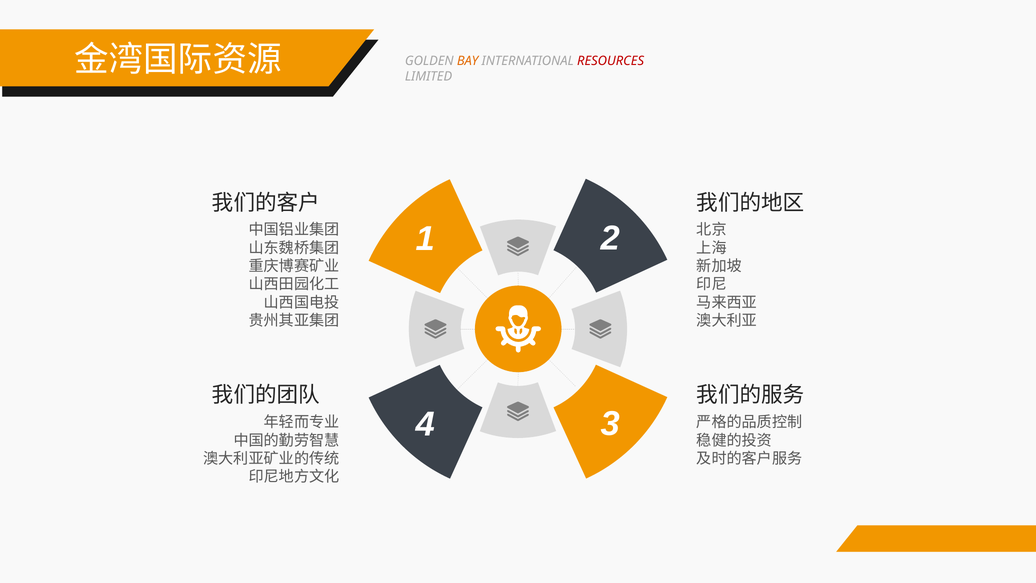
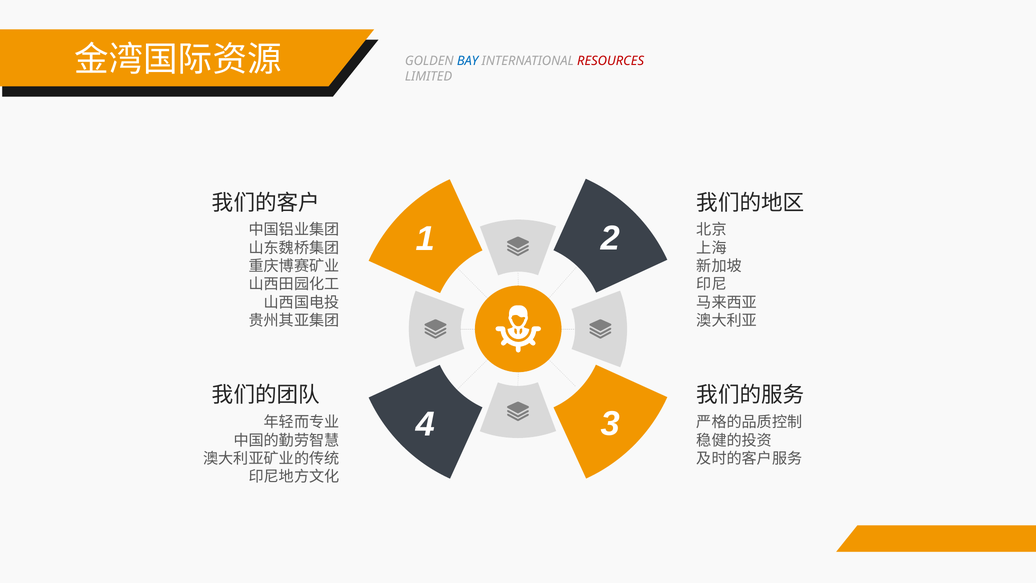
BAY colour: orange -> blue
